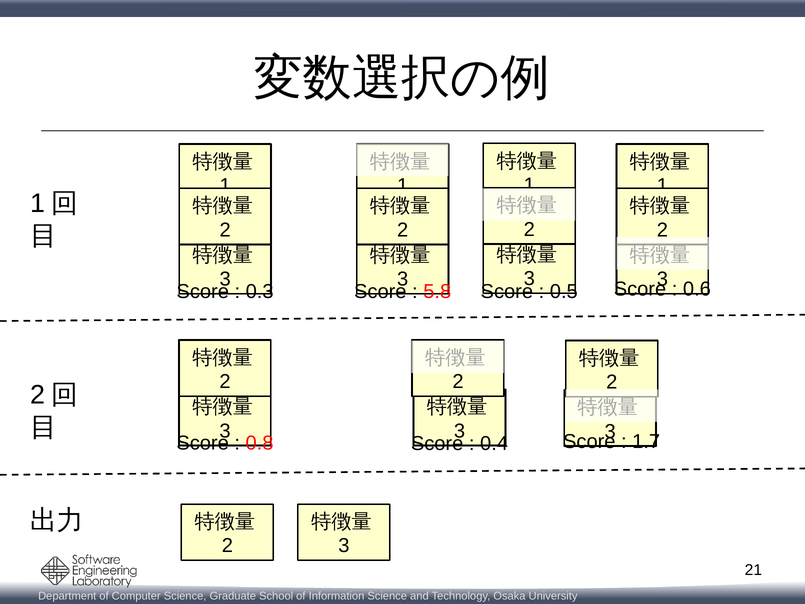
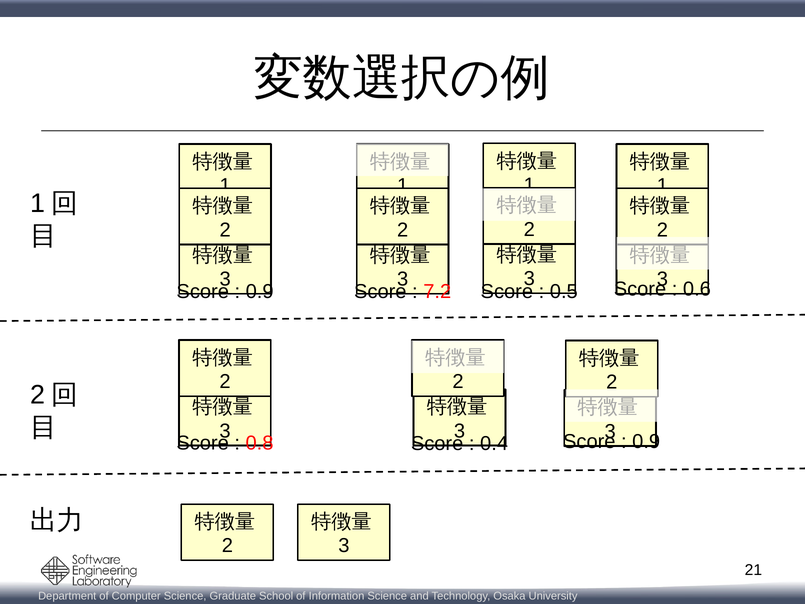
0.3 at (260, 291): 0.3 -> 0.9
5.8: 5.8 -> 7.2
1.7 at (646, 441): 1.7 -> 0.9
